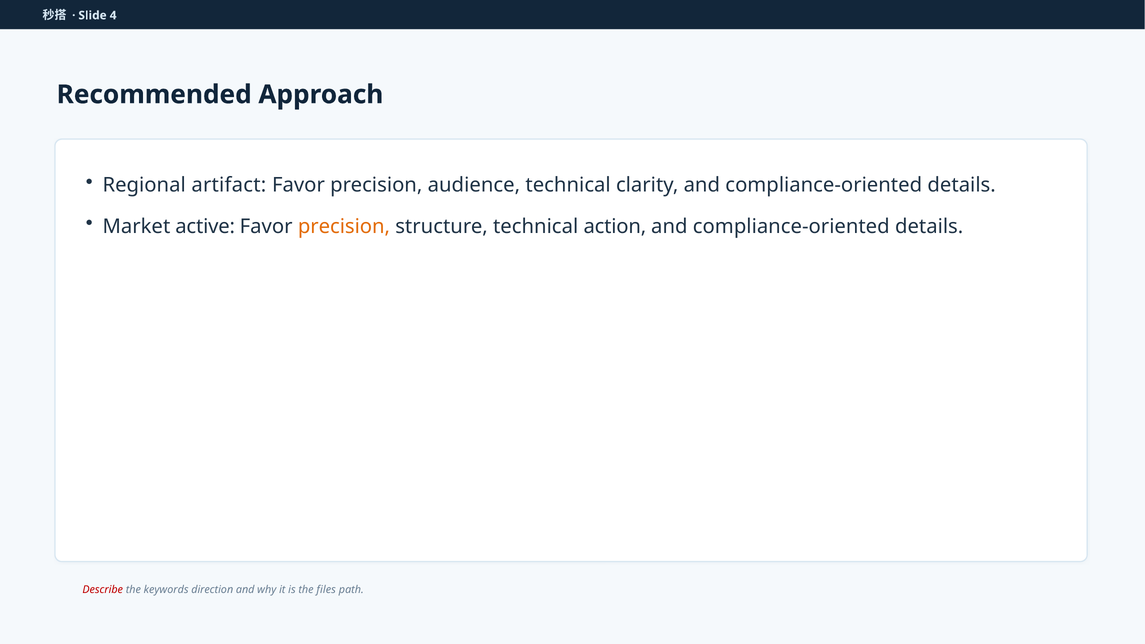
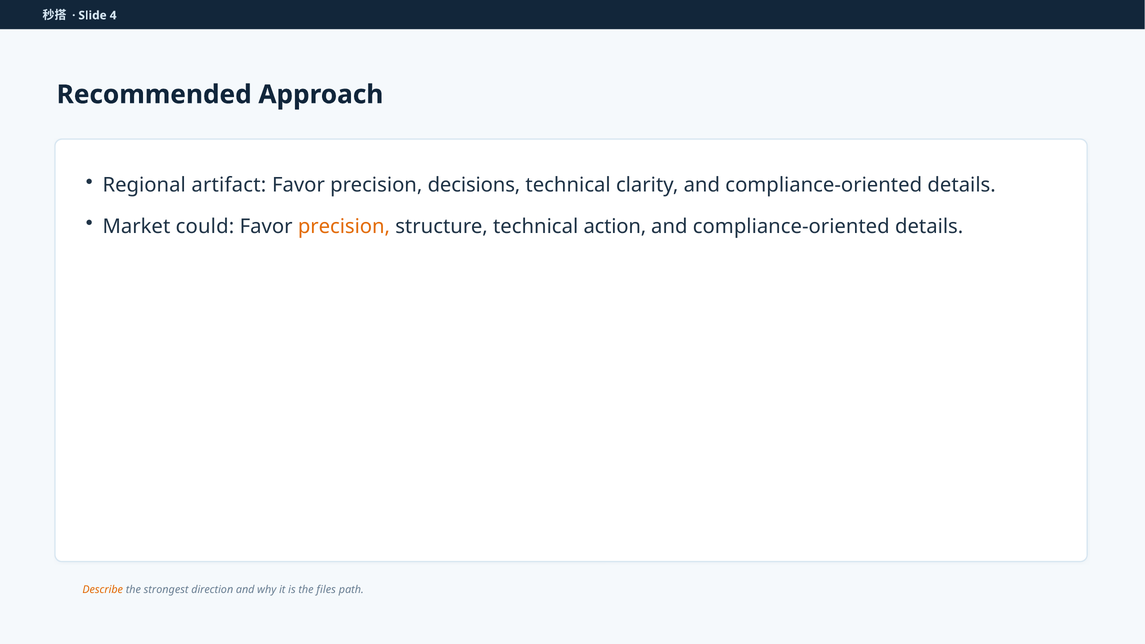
audience: audience -> decisions
active: active -> could
Describe colour: red -> orange
keywords: keywords -> strongest
